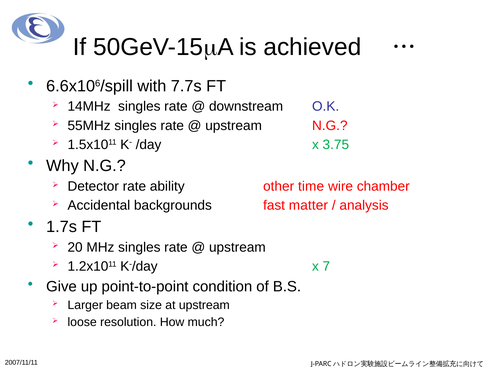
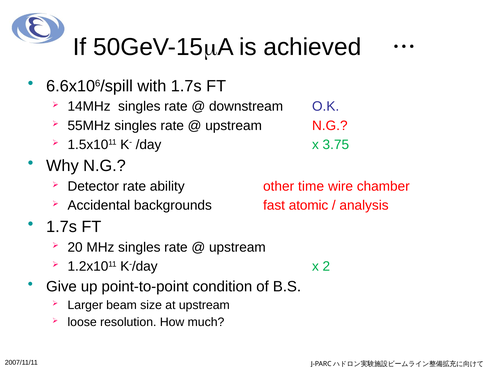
with 7.7s: 7.7s -> 1.7s
matter: matter -> atomic
7: 7 -> 2
